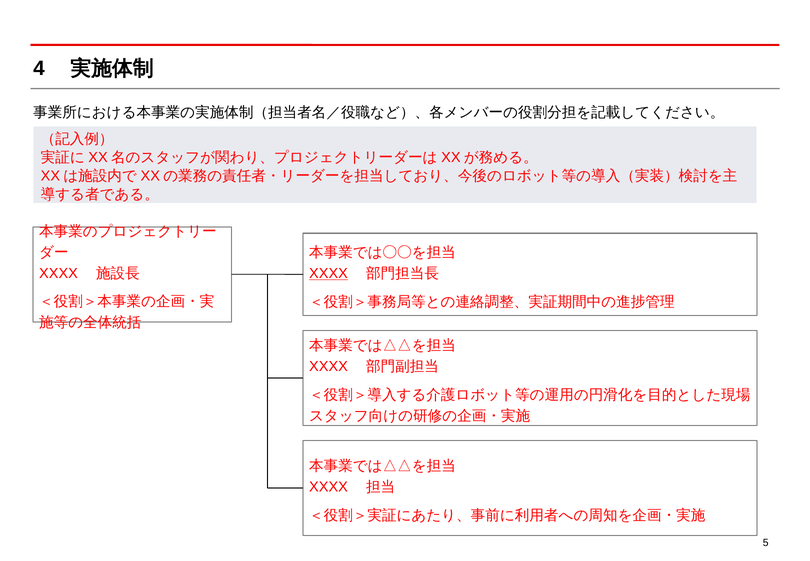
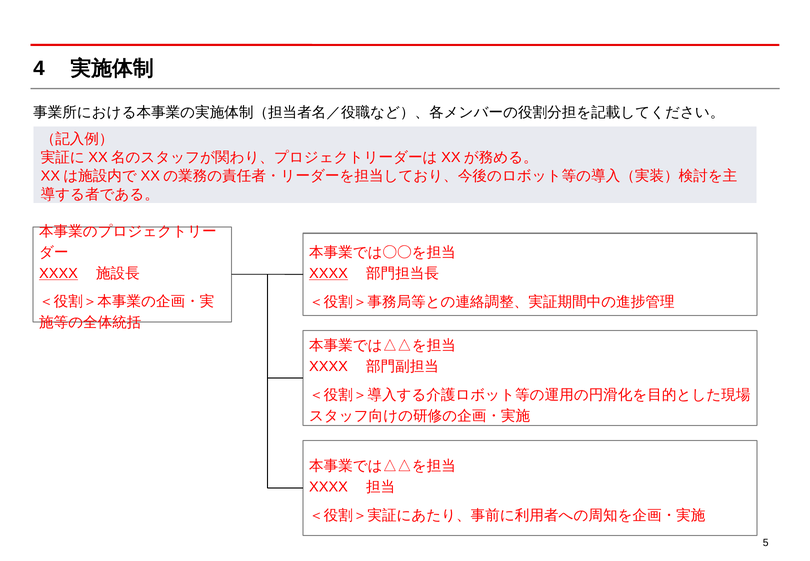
XXXX at (59, 273) underline: none -> present
